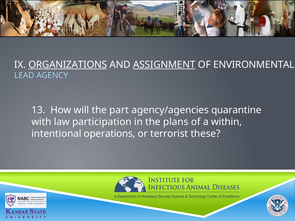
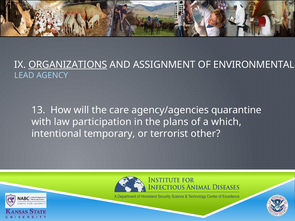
ASSIGNMENT underline: present -> none
part: part -> care
within: within -> which
operations: operations -> temporary
these: these -> other
